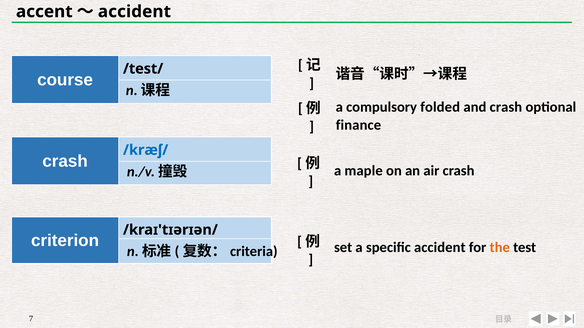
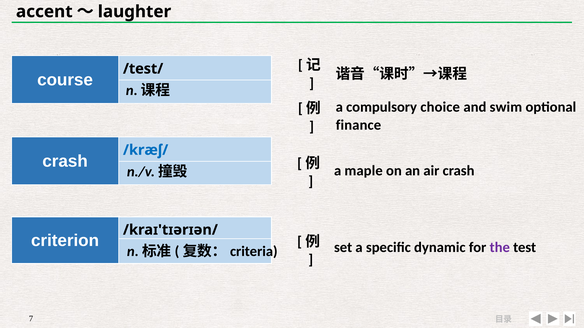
accident at (134, 12): accident -> laughter
folded: folded -> choice
and crash: crash -> swim
specific accident: accident -> dynamic
the colour: orange -> purple
